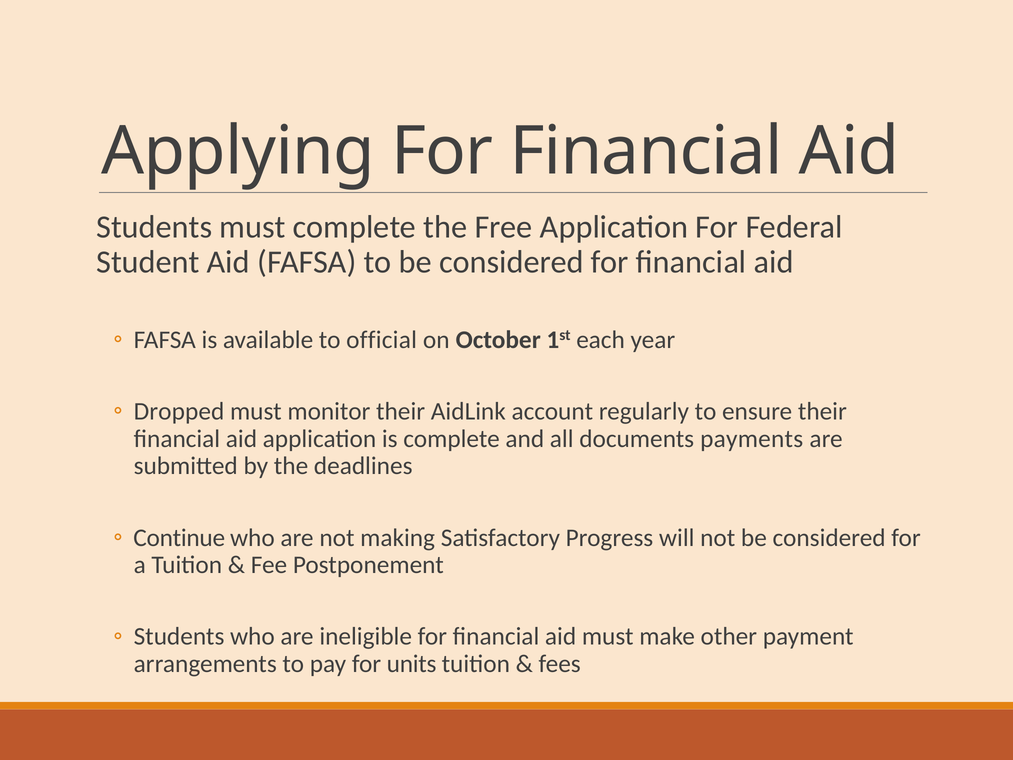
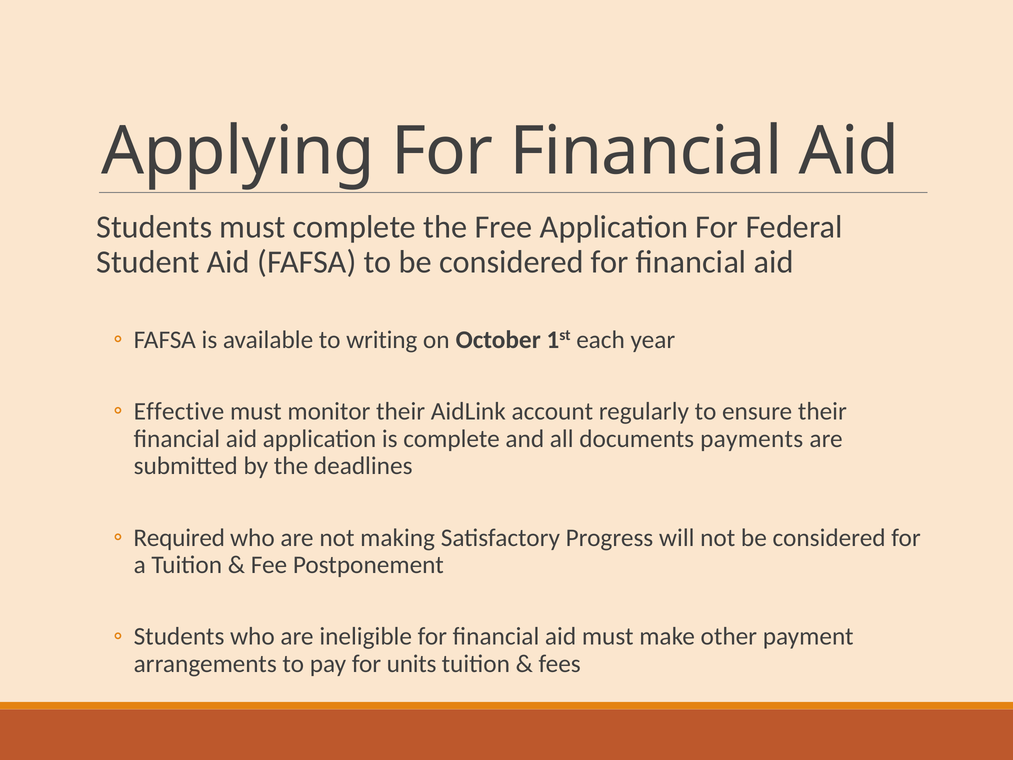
official: official -> writing
Dropped: Dropped -> Effective
Continue: Continue -> Required
